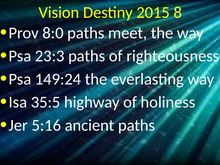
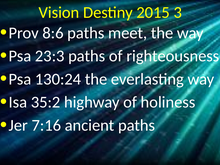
8: 8 -> 3
8:0: 8:0 -> 8:6
149:24: 149:24 -> 130:24
35:5: 35:5 -> 35:2
5:16: 5:16 -> 7:16
